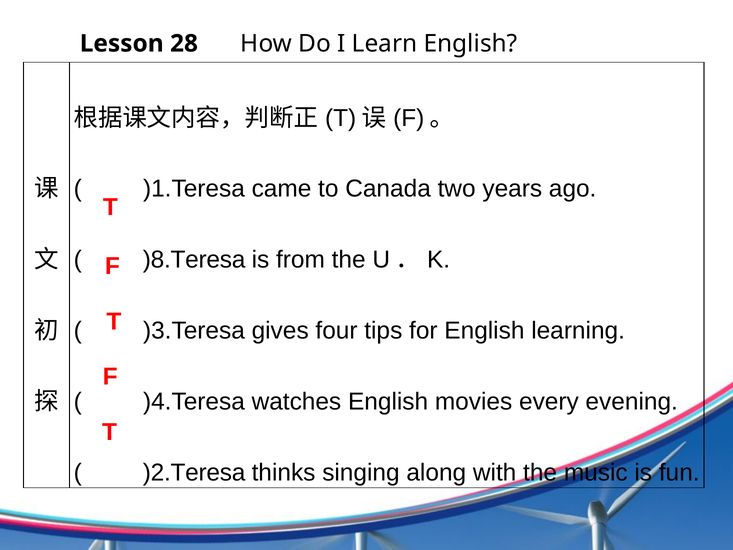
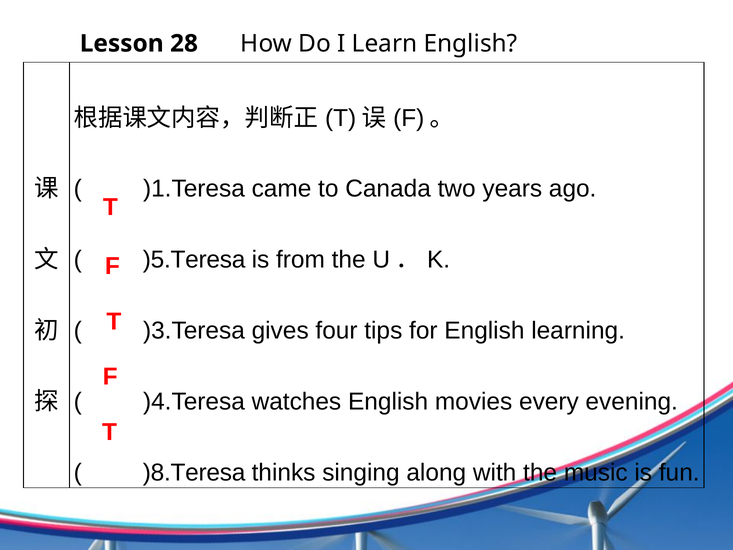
)8.Teresa: )8.Teresa -> )5.Teresa
)2.Teresa: )2.Teresa -> )8.Teresa
